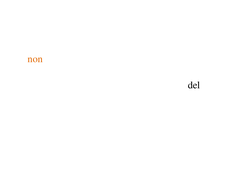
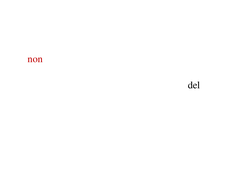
non colour: orange -> red
